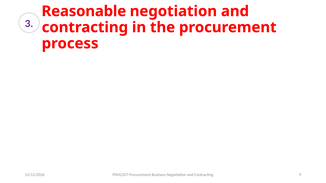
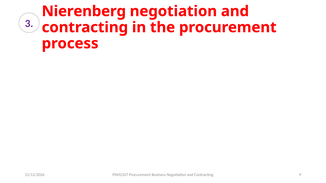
Reasonable: Reasonable -> Nierenberg
